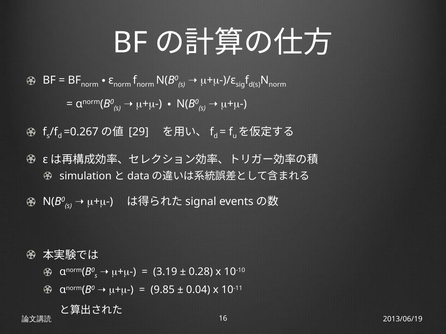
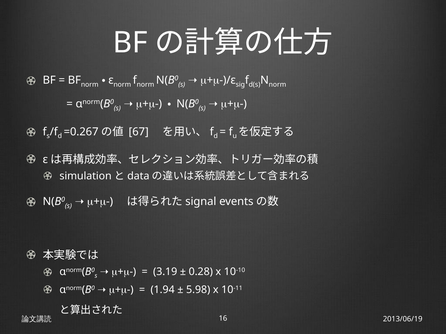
29: 29 -> 67
9.85: 9.85 -> 1.94
0.04: 0.04 -> 5.98
